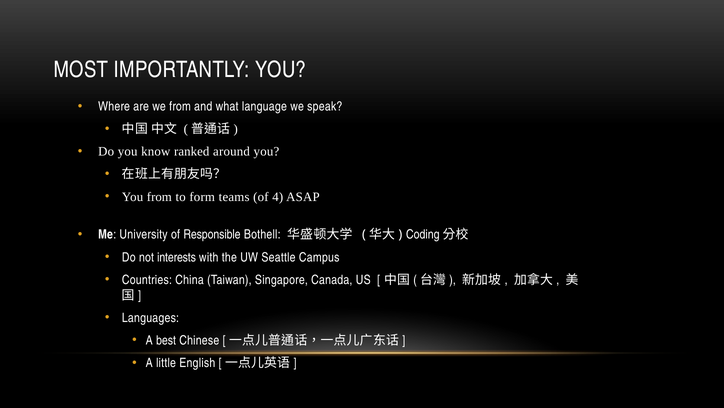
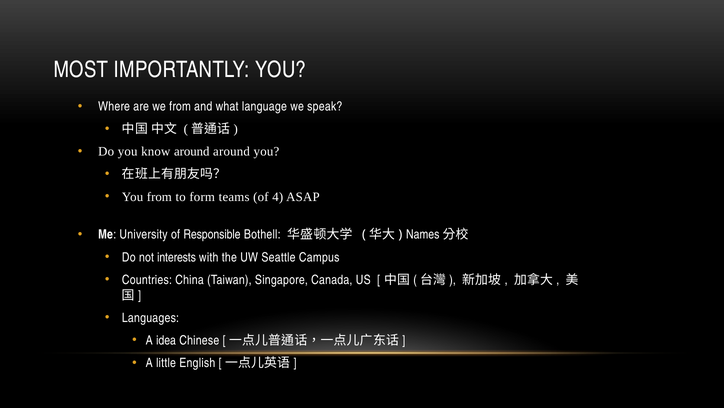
know ranked: ranked -> around
Coding: Coding -> Names
best: best -> idea
